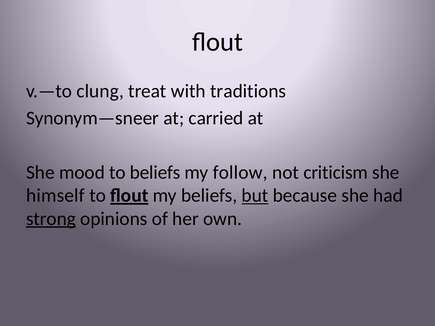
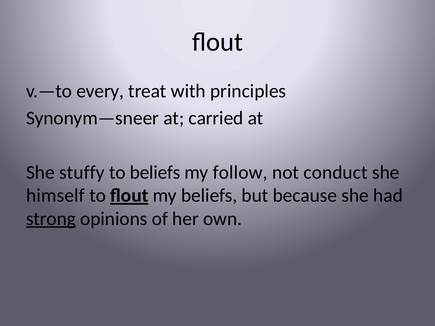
clung: clung -> every
traditions: traditions -> principles
mood: mood -> stuffy
criticism: criticism -> conduct
but underline: present -> none
